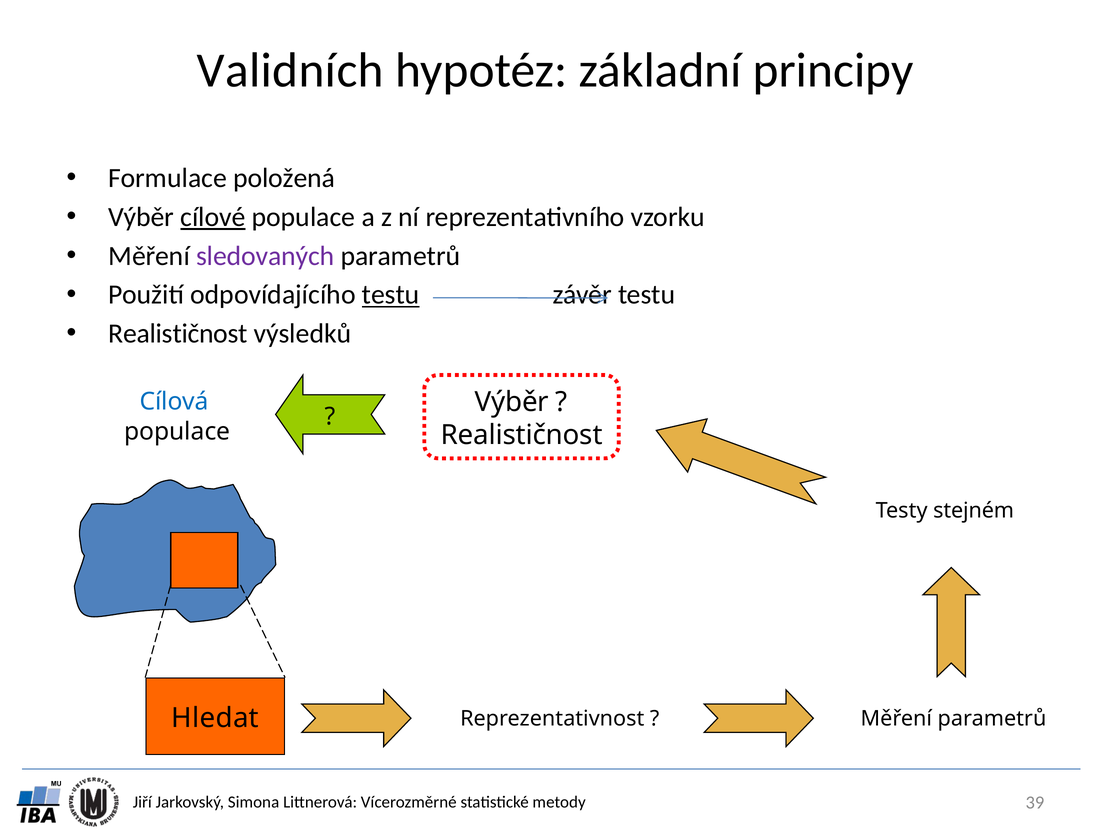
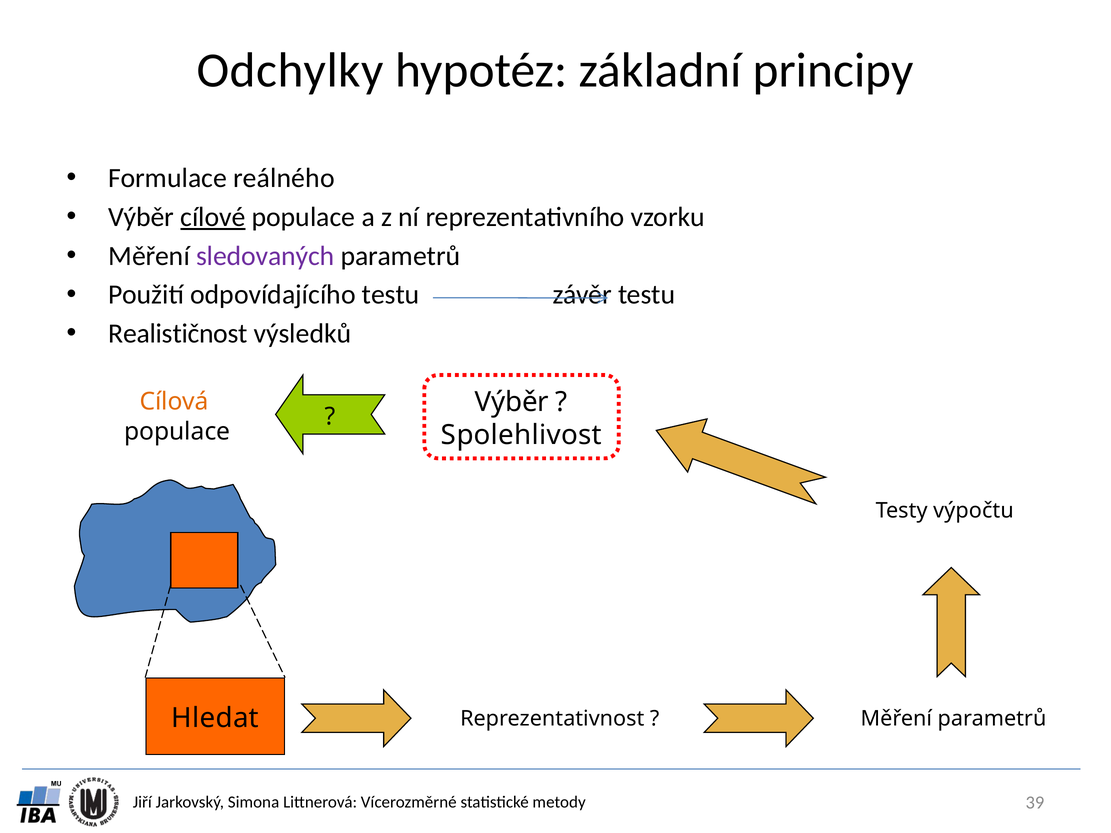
Validních: Validních -> Odchylky
položená: položená -> reálného
testu at (391, 295) underline: present -> none
Cílová colour: blue -> orange
Realističnost at (522, 435): Realističnost -> Spolehlivost
stejném: stejném -> výpočtu
